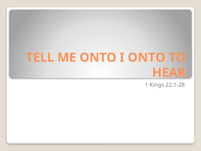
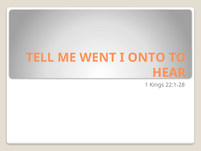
ME ONTO: ONTO -> WENT
